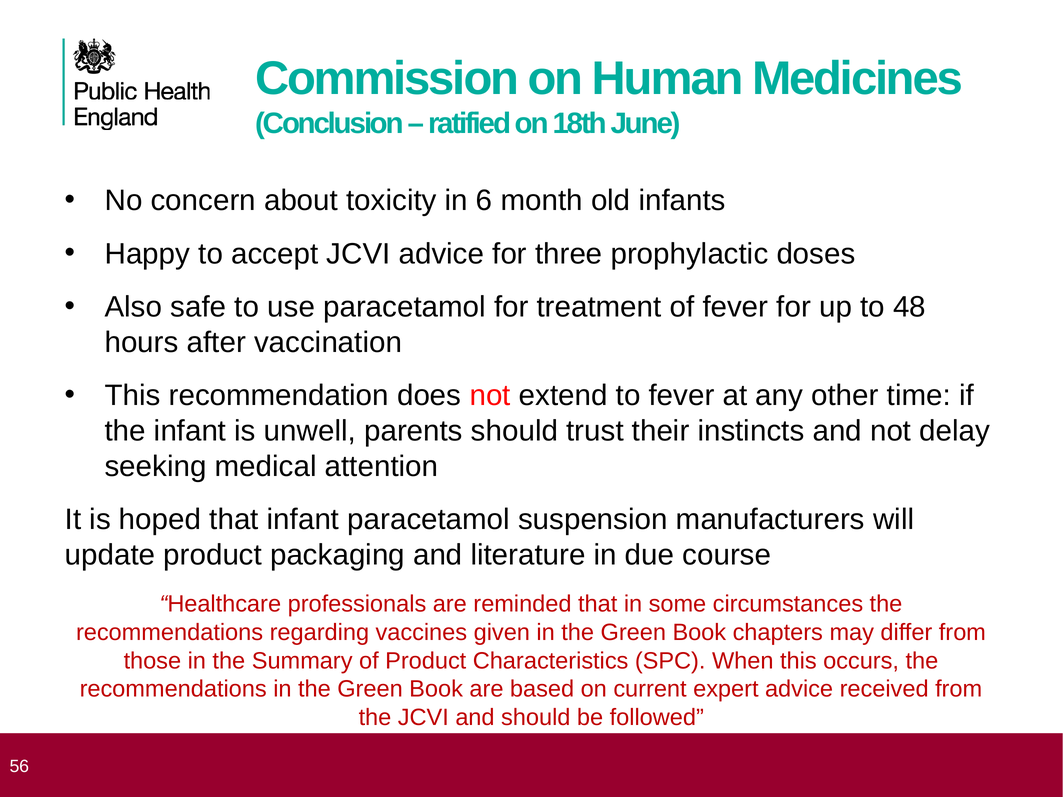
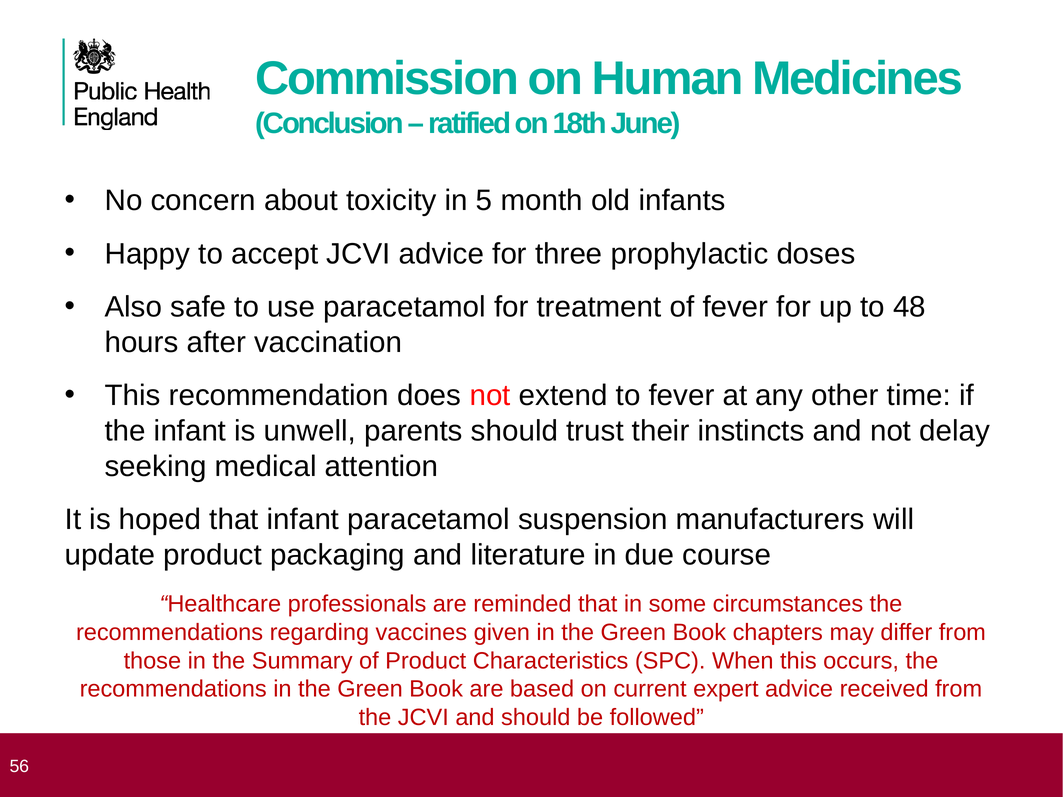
6: 6 -> 5
